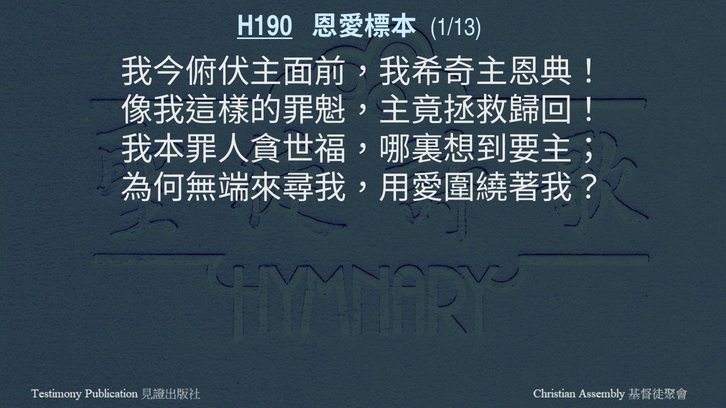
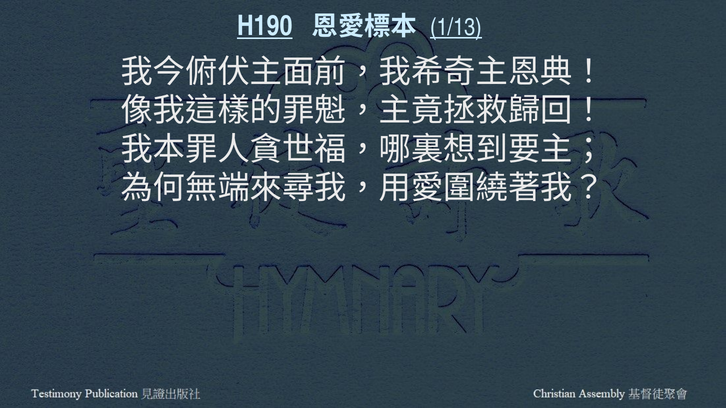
1/13 underline: none -> present
